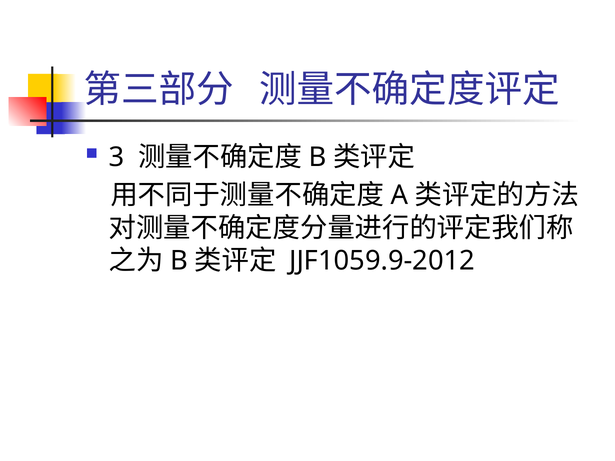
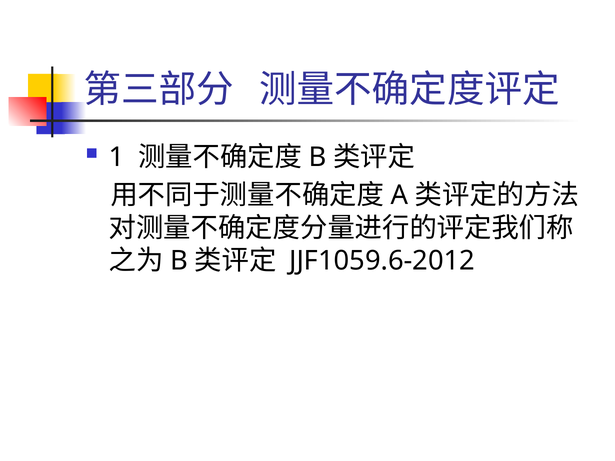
3: 3 -> 1
JJF1059.9-2012: JJF1059.9-2012 -> JJF1059.6-2012
